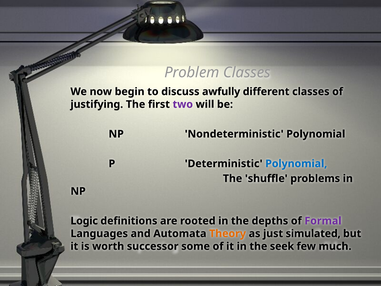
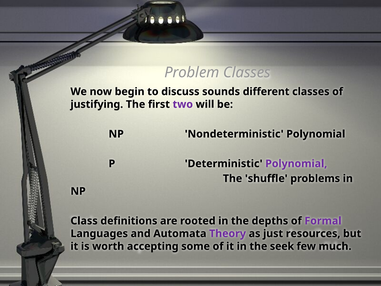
awfully: awfully -> sounds
Polynomial at (296, 164) colour: blue -> purple
Logic: Logic -> Class
Theory colour: orange -> purple
simulated: simulated -> resources
successor: successor -> accepting
